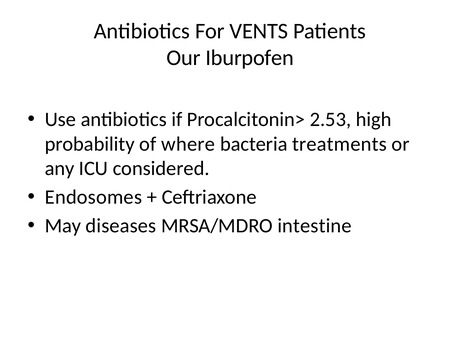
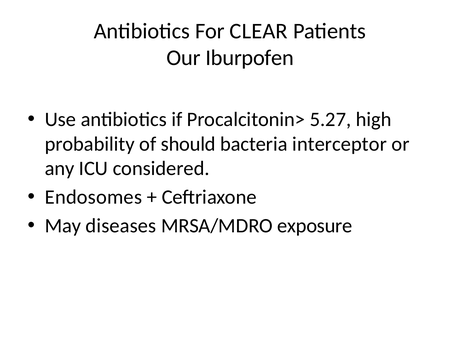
VENTS: VENTS -> CLEAR
2.53: 2.53 -> 5.27
where: where -> should
treatments: treatments -> interceptor
intestine: intestine -> exposure
